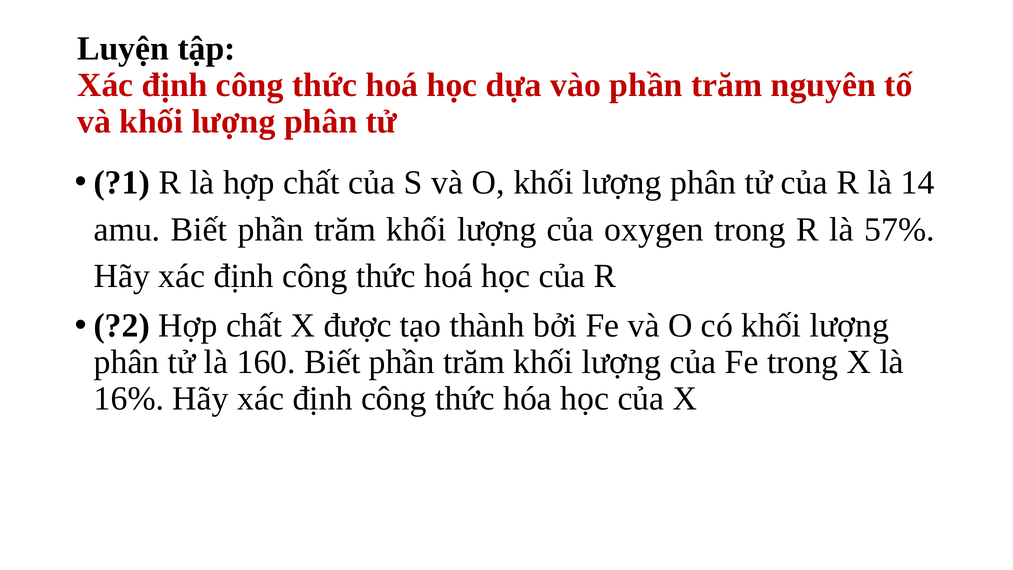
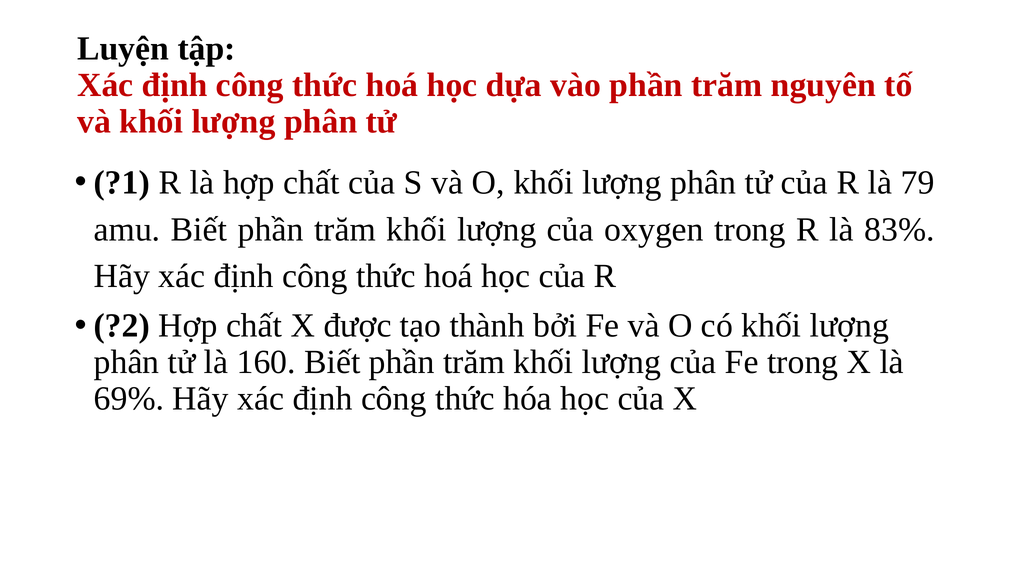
14: 14 -> 79
57%: 57% -> 83%
16%: 16% -> 69%
